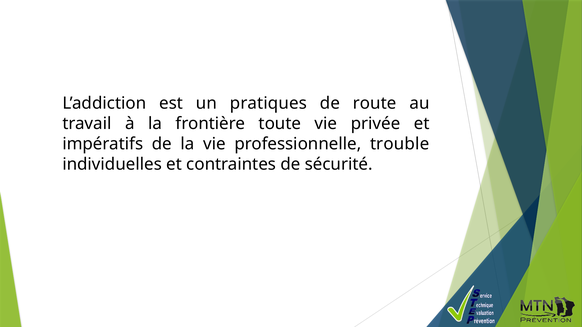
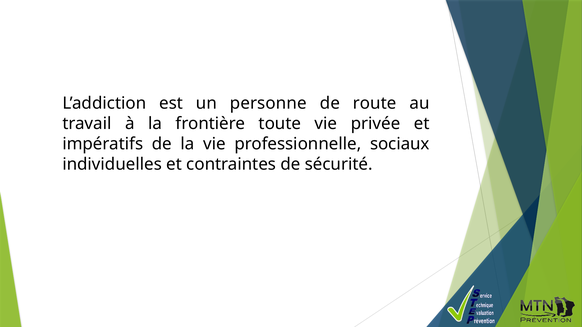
pratiques: pratiques -> personne
trouble: trouble -> sociaux
